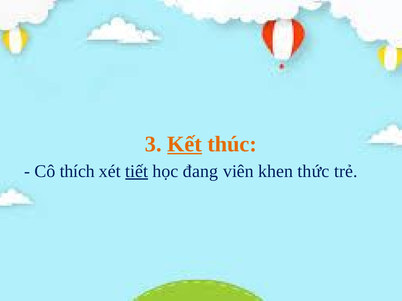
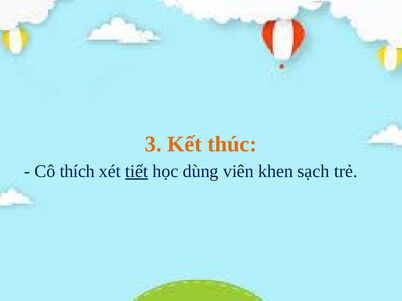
Kết underline: present -> none
đang: đang -> dùng
thức: thức -> sạch
